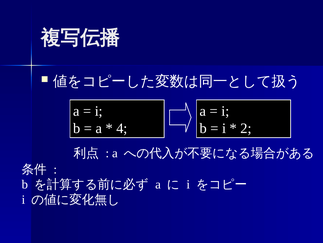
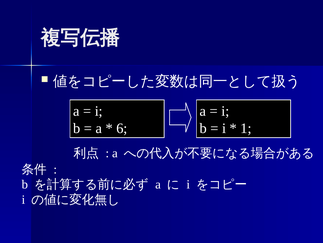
4: 4 -> 6
2: 2 -> 1
